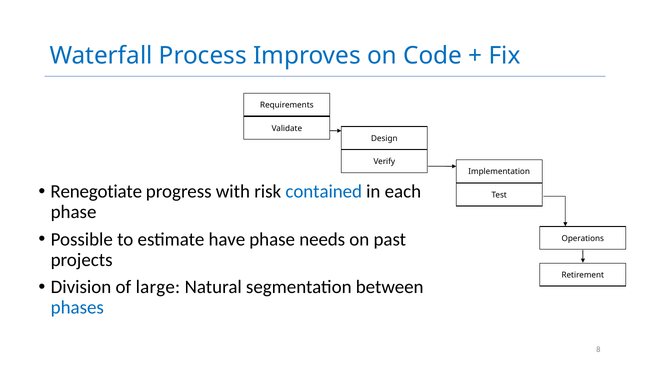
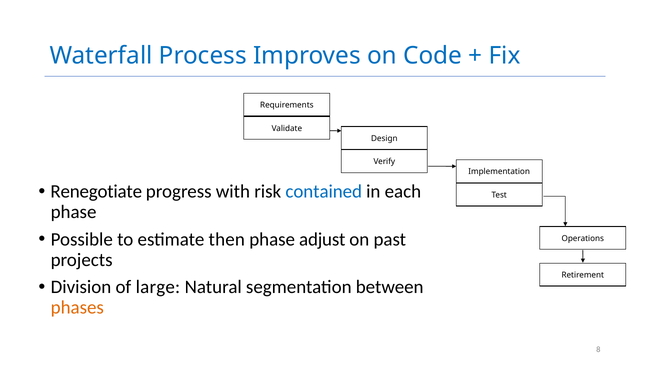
have: have -> then
needs: needs -> adjust
phases colour: blue -> orange
